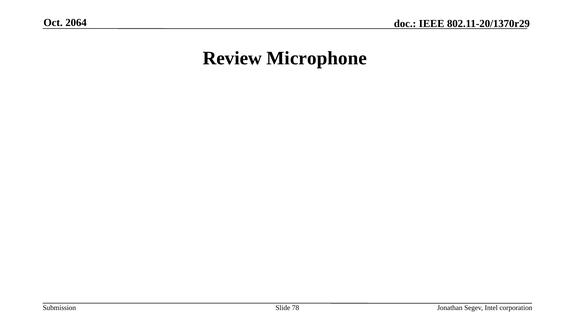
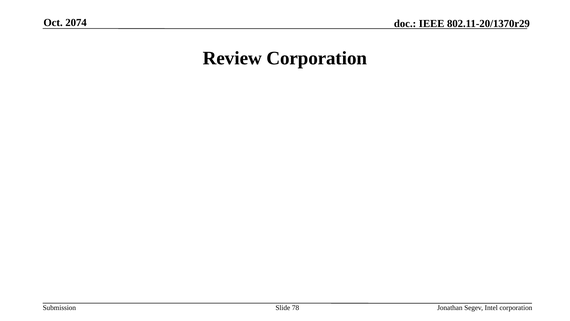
2064: 2064 -> 2074
Review Microphone: Microphone -> Corporation
